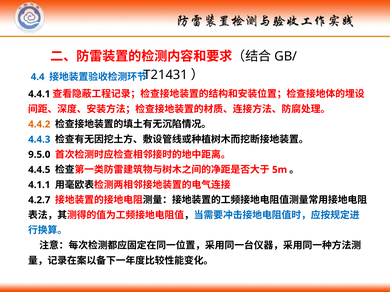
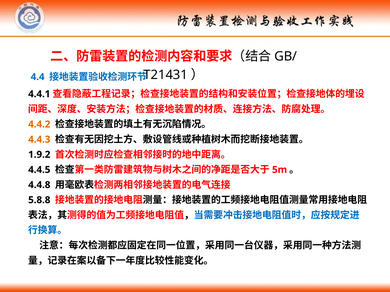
4.4.3 colour: blue -> orange
9.5.0: 9.5.0 -> 1.9.2
4.1.1: 4.1.1 -> 4.4.8
4.2.7: 4.2.7 -> 5.8.8
